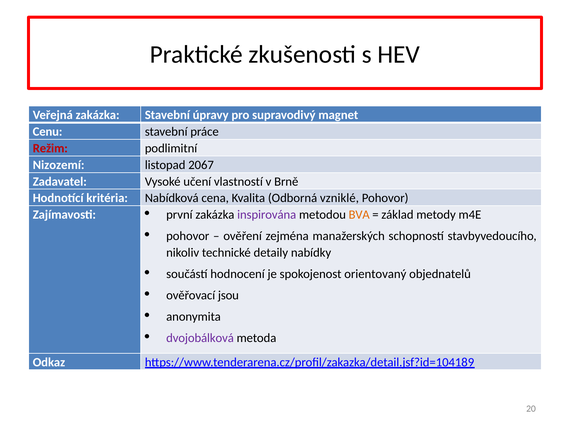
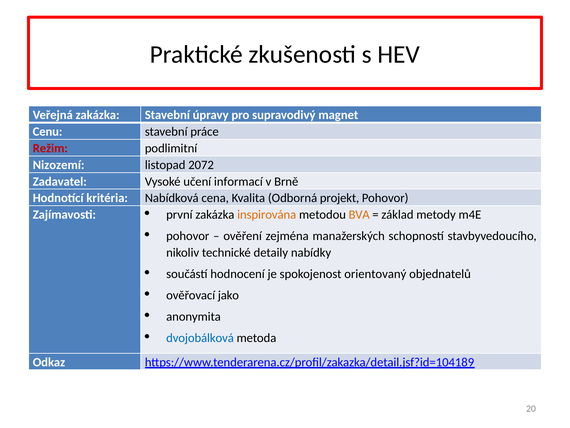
2067: 2067 -> 2072
vlastností: vlastností -> informací
vzniklé: vzniklé -> projekt
inspirována colour: purple -> orange
jsou: jsou -> jako
dvojobálková colour: purple -> blue
